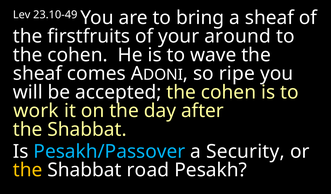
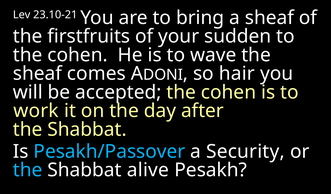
23.10-49: 23.10-49 -> 23.10-21
around: around -> sudden
ripe: ripe -> hair
the at (28, 170) colour: yellow -> light blue
road: road -> alive
